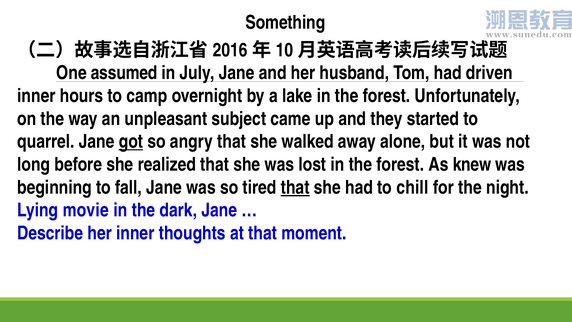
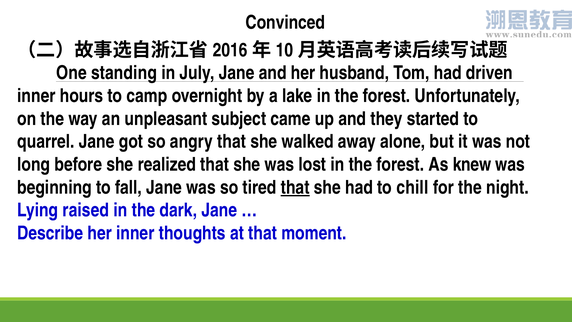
Something: Something -> Convinced
assumed: assumed -> standing
got underline: present -> none
movie: movie -> raised
